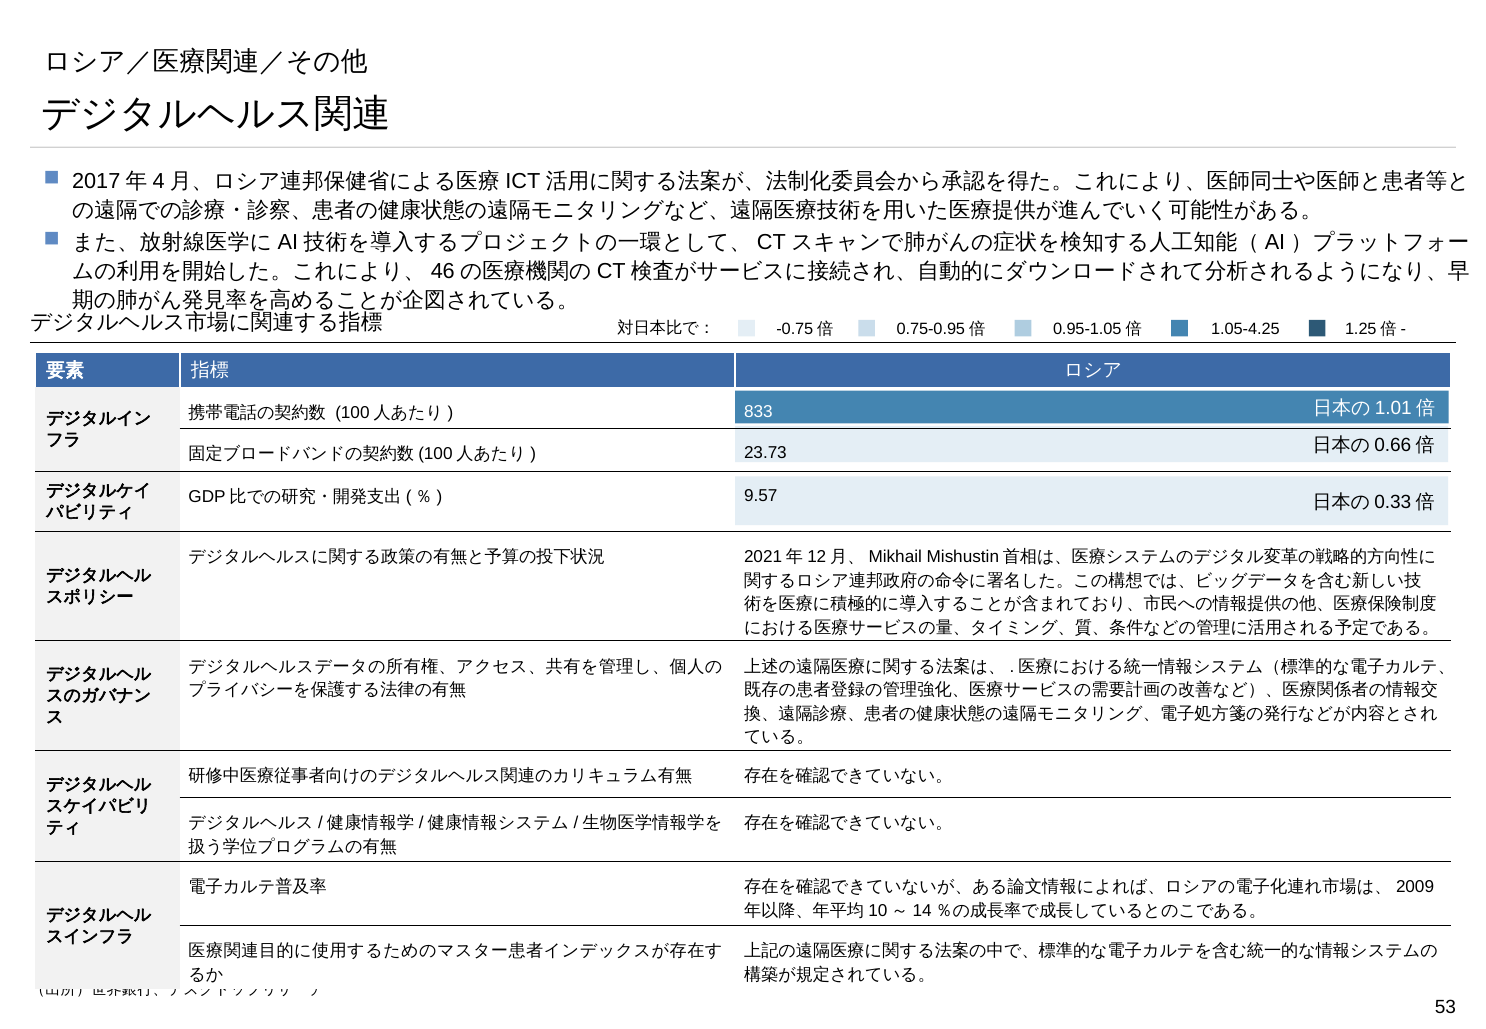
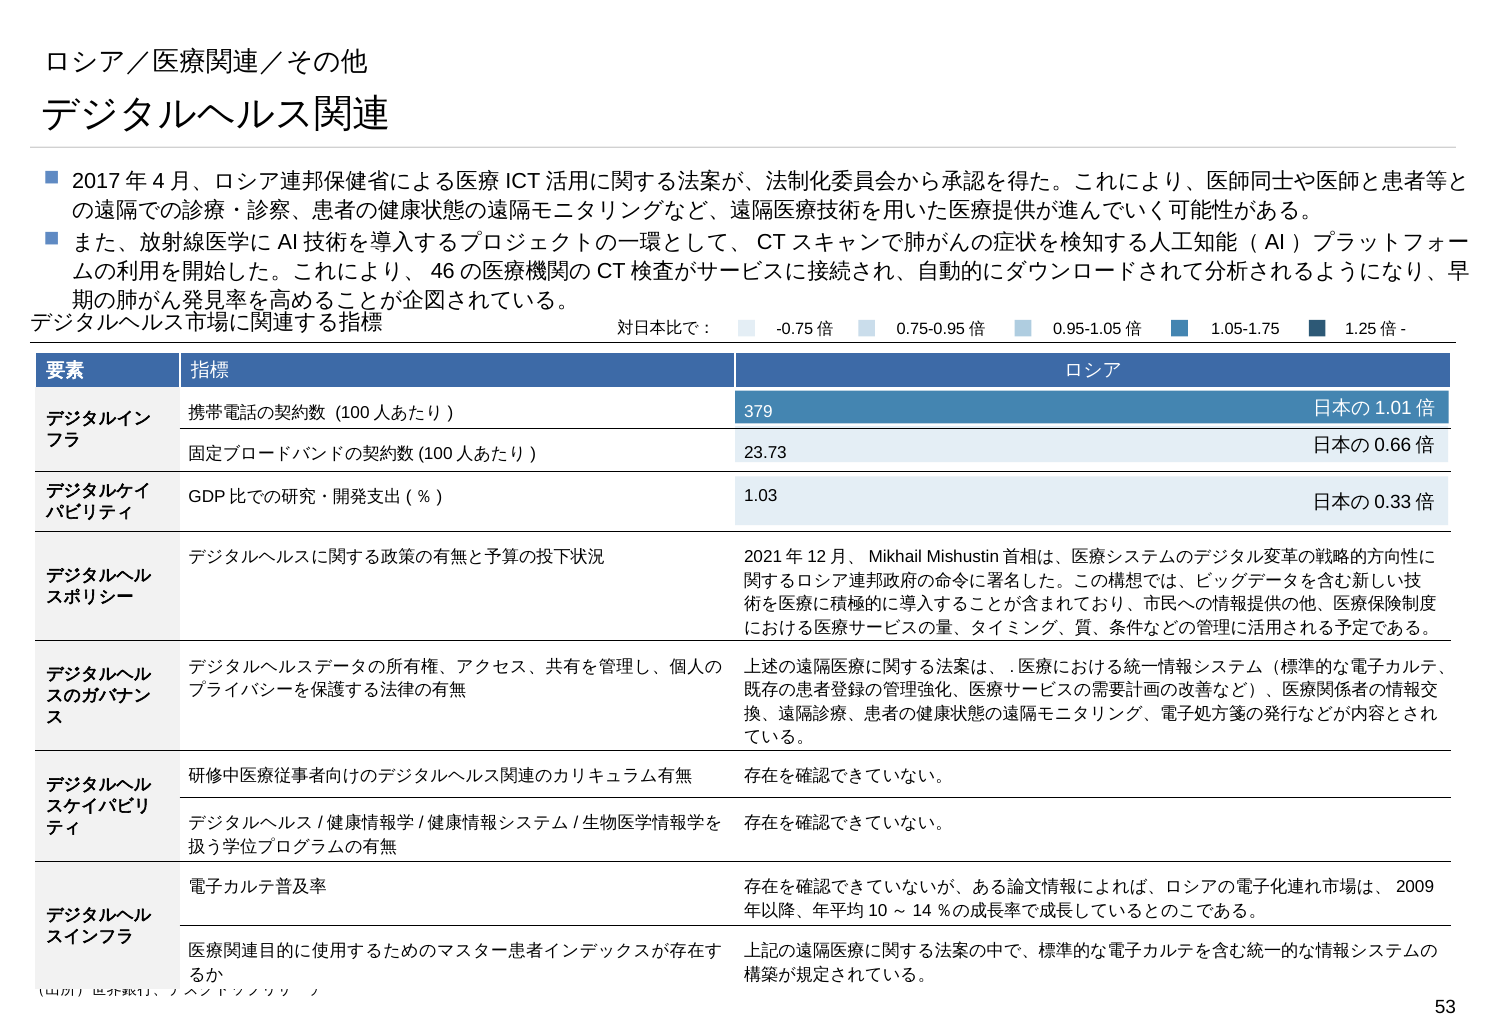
1.05-4.25: 1.05-4.25 -> 1.05-1.75
833: 833 -> 379
9.57: 9.57 -> 1.03
